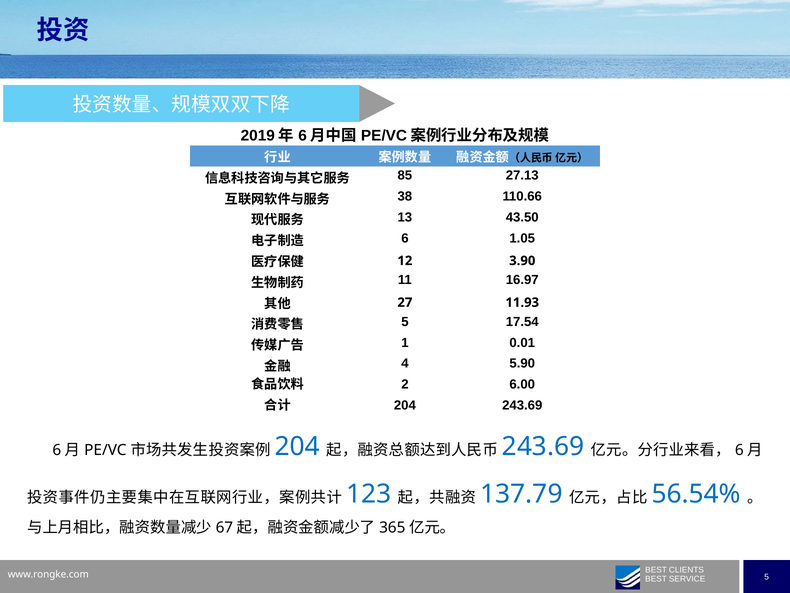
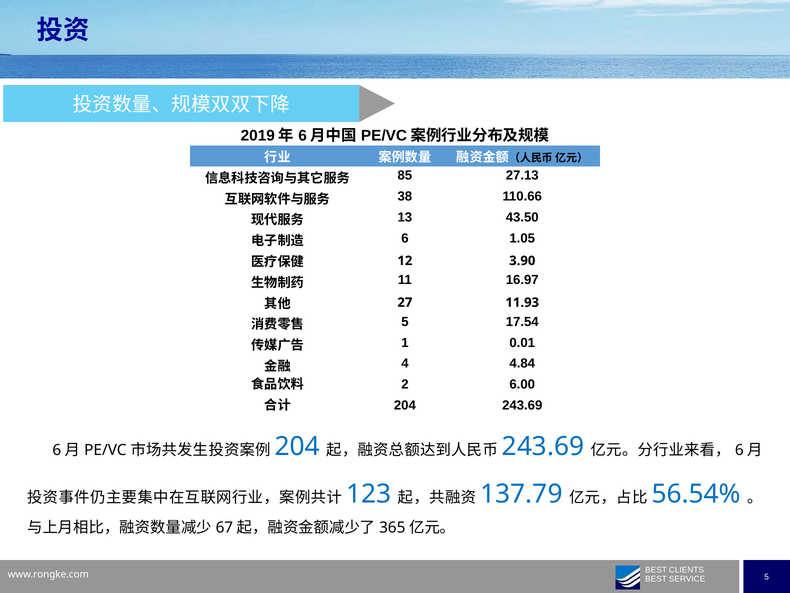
5.90: 5.90 -> 4.84
